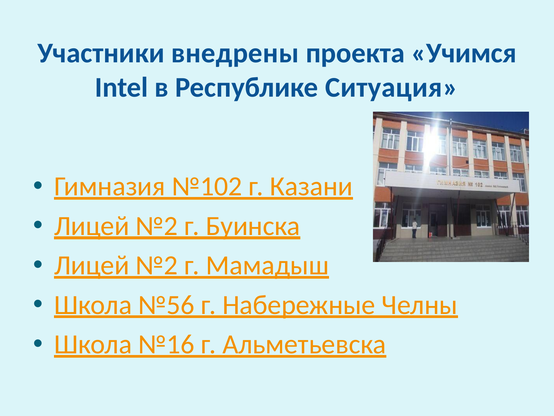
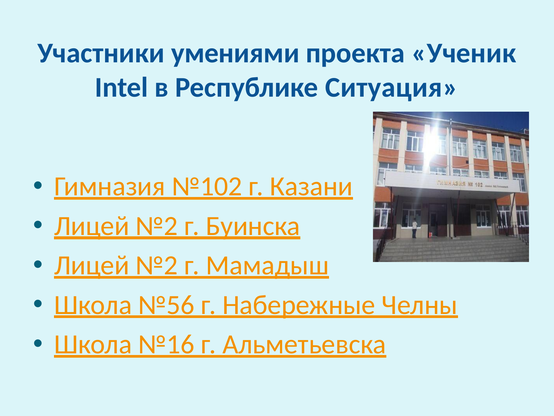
внедрены: внедрены -> умениями
Учимся: Учимся -> Ученик
